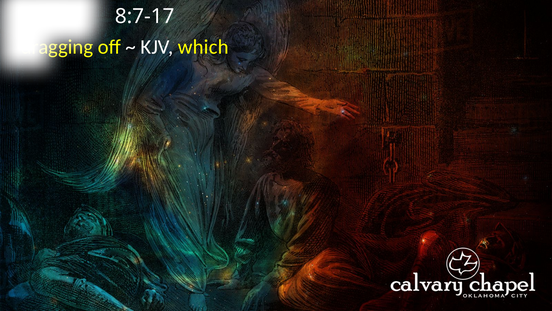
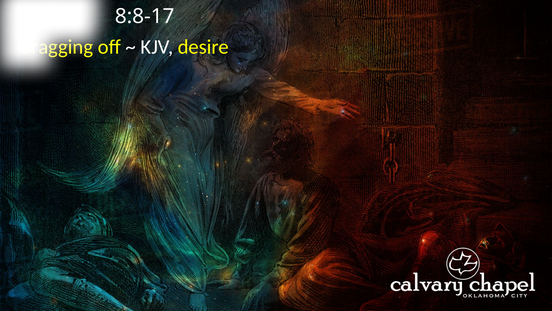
8:7-17: 8:7-17 -> 8:8-17
which: which -> desire
